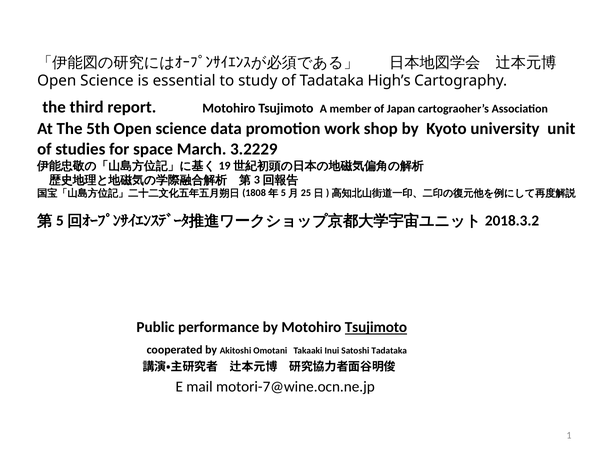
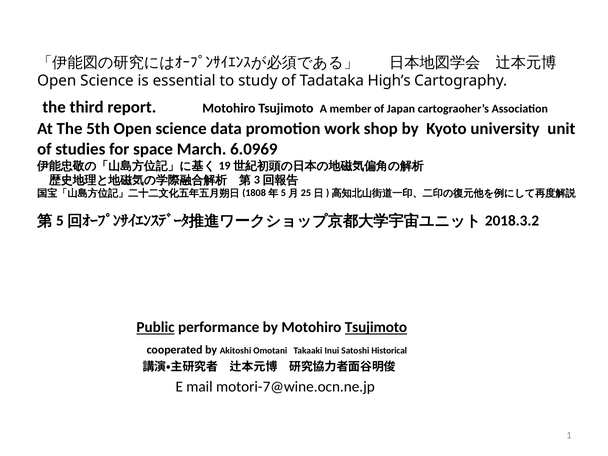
3.2229: 3.2229 -> 6.0969
Public underline: none -> present
Satoshi Tadataka: Tadataka -> Historical
